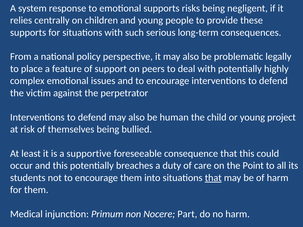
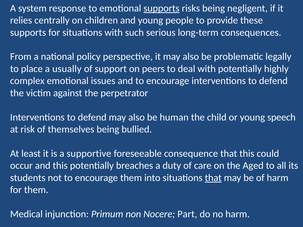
supports at (161, 8) underline: none -> present
feature: feature -> usually
project: project -> speech
Point: Point -> Aged
